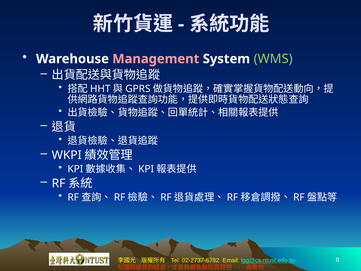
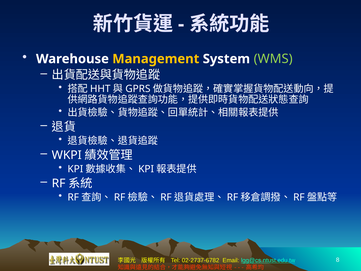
Management colour: pink -> yellow
